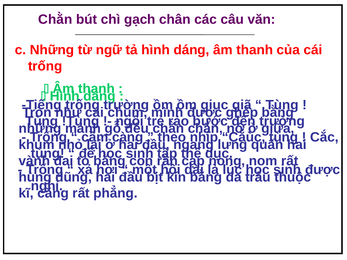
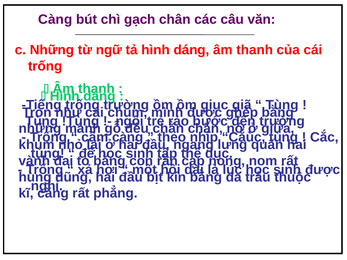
Chằn at (55, 19): Chằn -> Càng
